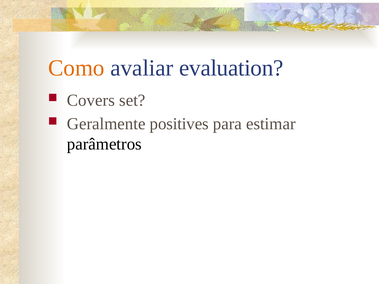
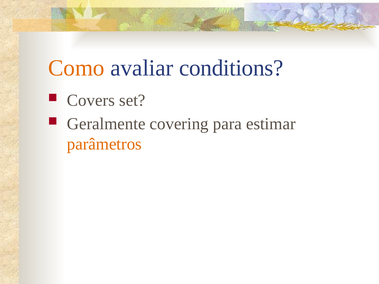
evaluation: evaluation -> conditions
positives: positives -> covering
parâmetros colour: black -> orange
